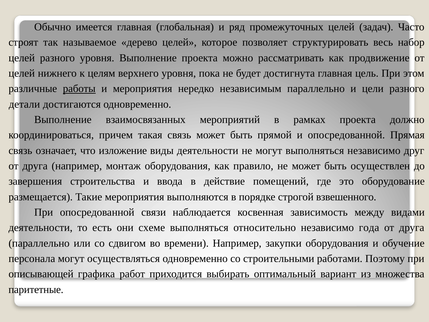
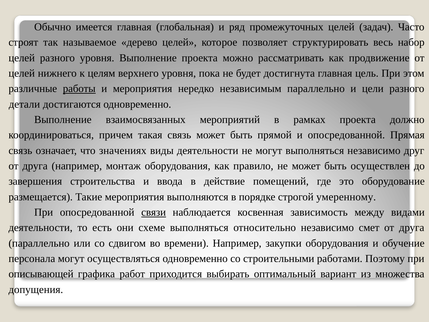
изложение: изложение -> значениях
взвешенного: взвешенного -> умеренному
связи underline: none -> present
года: года -> смет
паритетные: паритетные -> допущения
